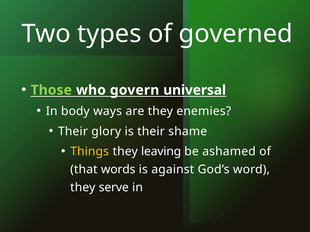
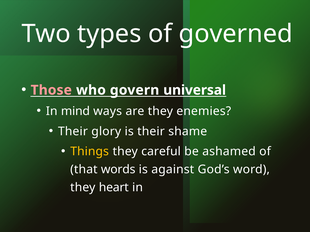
Those colour: light green -> pink
body: body -> mind
leaving: leaving -> careful
serve: serve -> heart
